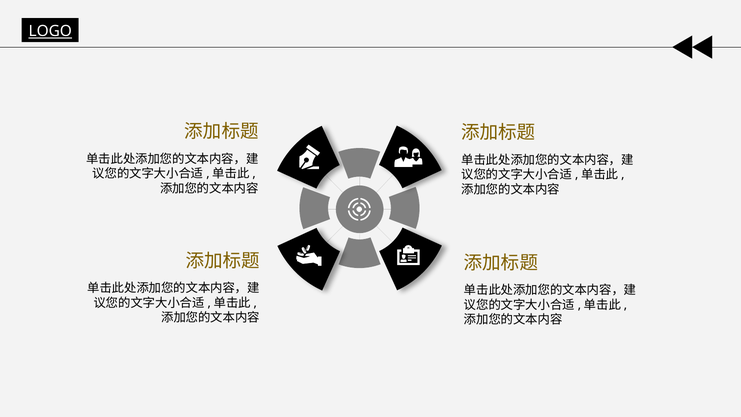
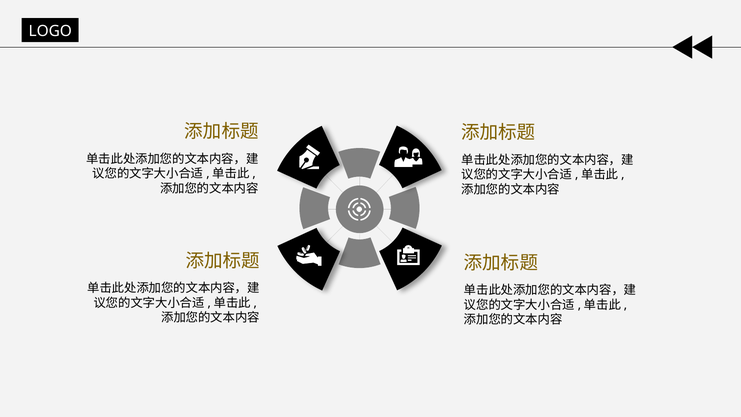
LOGO underline: present -> none
